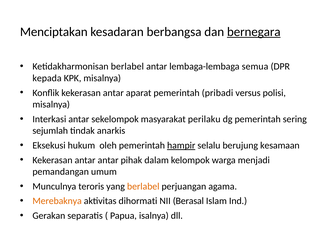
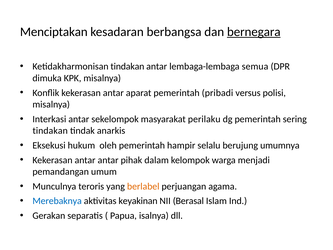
Ketidakharmonisan berlabel: berlabel -> tindakan
kepada: kepada -> dimuka
sejumlah at (50, 131): sejumlah -> tindakan
hampir underline: present -> none
kesamaan: kesamaan -> umumnya
Merebaknya colour: orange -> blue
dihormati: dihormati -> keyakinan
